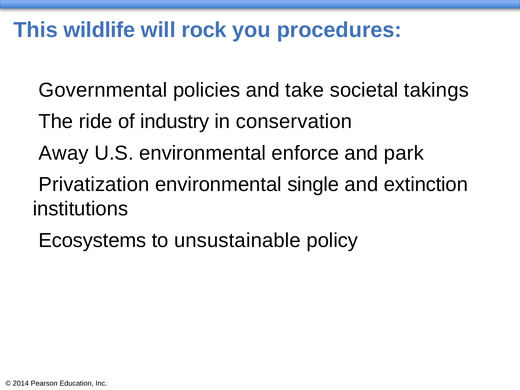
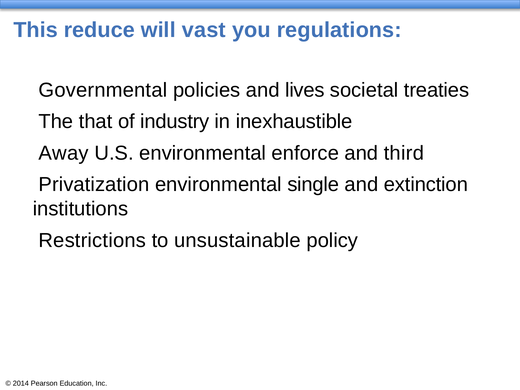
wildlife: wildlife -> reduce
rock: rock -> vast
procedures: procedures -> regulations
take: take -> lives
takings: takings -> treaties
ride: ride -> that
conservation: conservation -> inexhaustible
park: park -> third
Ecosystems: Ecosystems -> Restrictions
